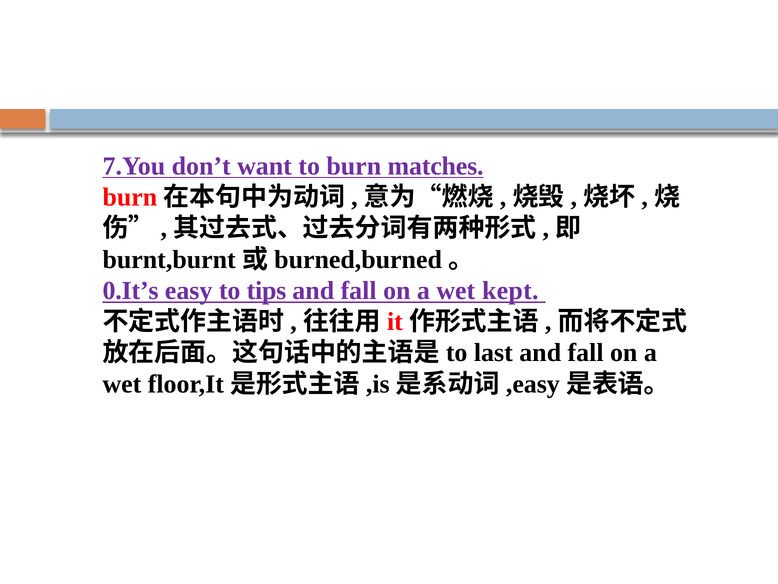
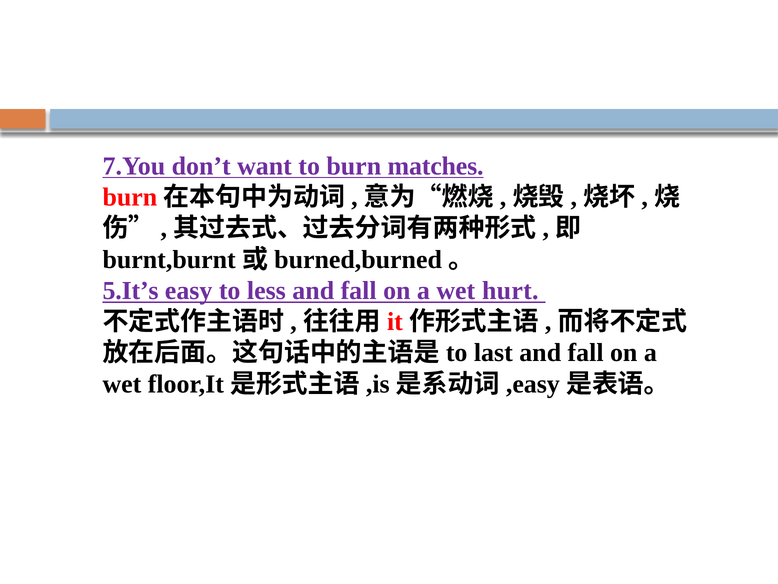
0.It’s: 0.It’s -> 5.It’s
tips: tips -> less
kept: kept -> hurt
